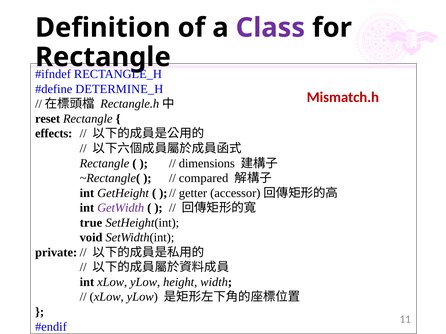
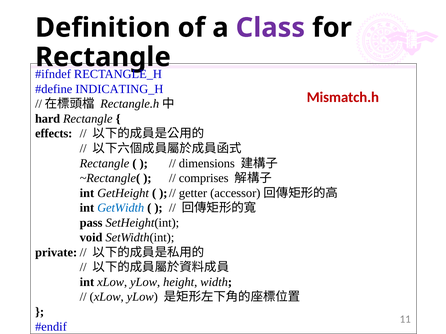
DETERMINE_H: DETERMINE_H -> INDICATING_H
reset: reset -> hard
compared: compared -> comprises
GetWidth colour: purple -> blue
true: true -> pass
